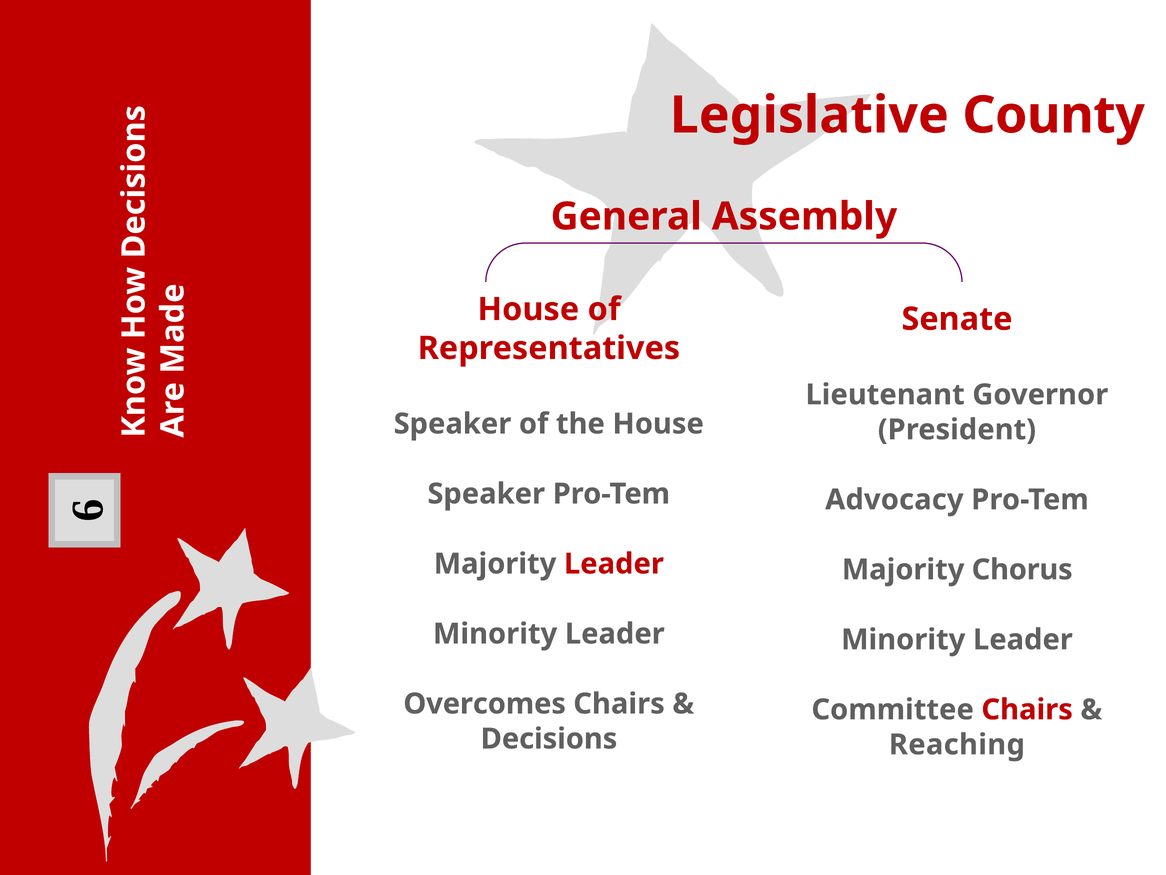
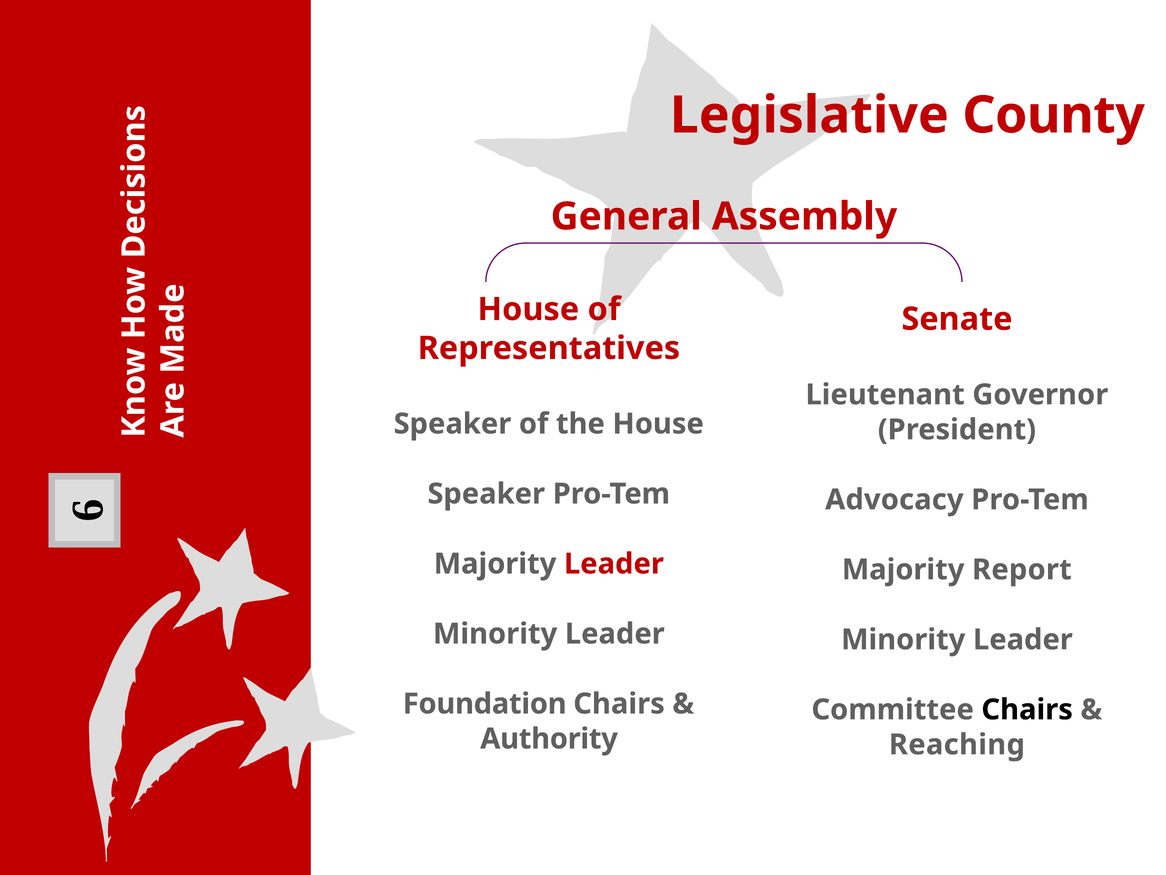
Chorus: Chorus -> Report
Overcomes: Overcomes -> Foundation
Chairs at (1027, 709) colour: red -> black
Decisions: Decisions -> Authority
